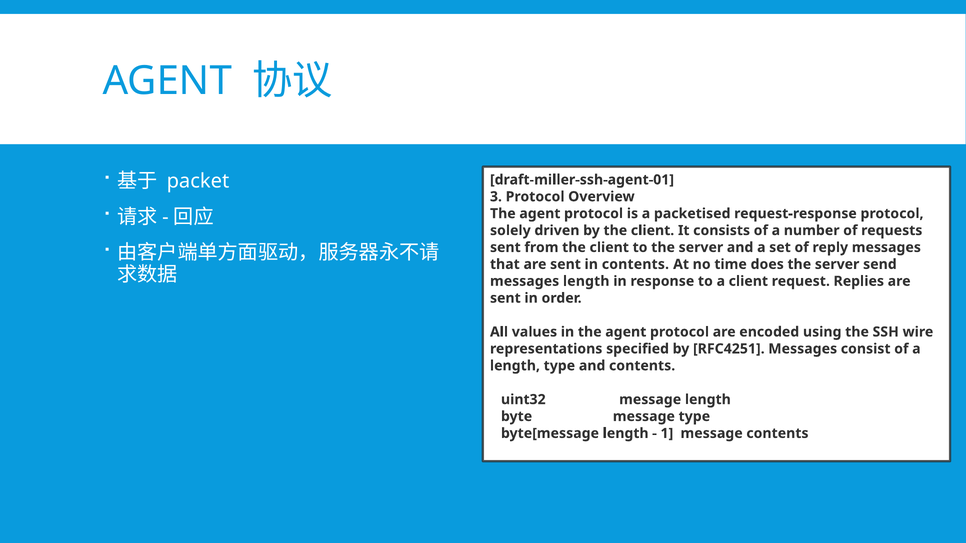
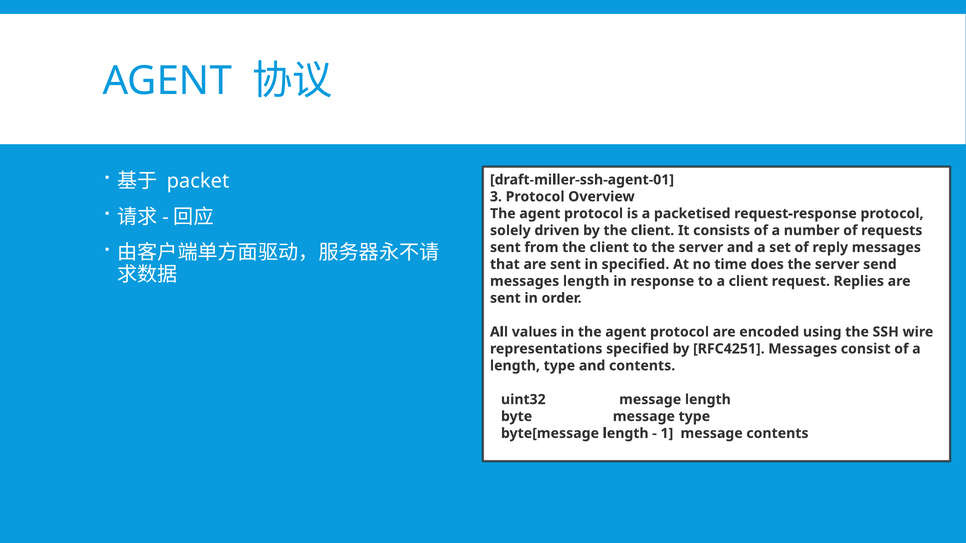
in contents: contents -> specified
